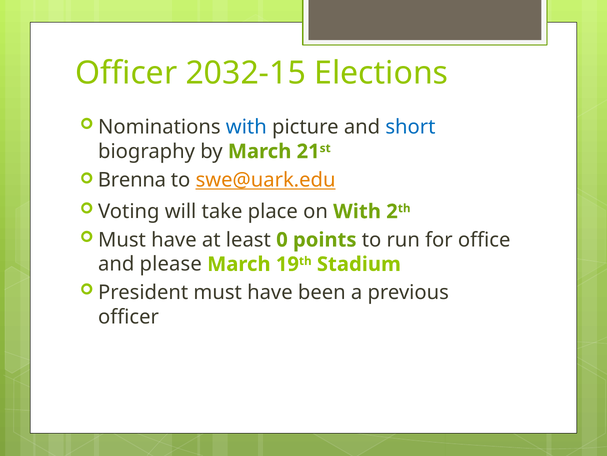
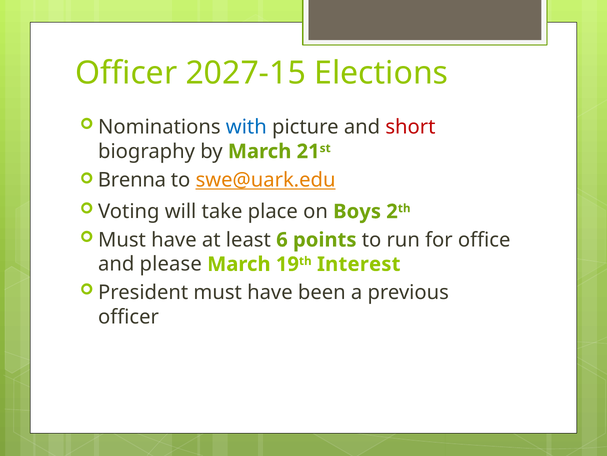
2032-15: 2032-15 -> 2027-15
short colour: blue -> red
on With: With -> Boys
0: 0 -> 6
Stadium: Stadium -> Interest
